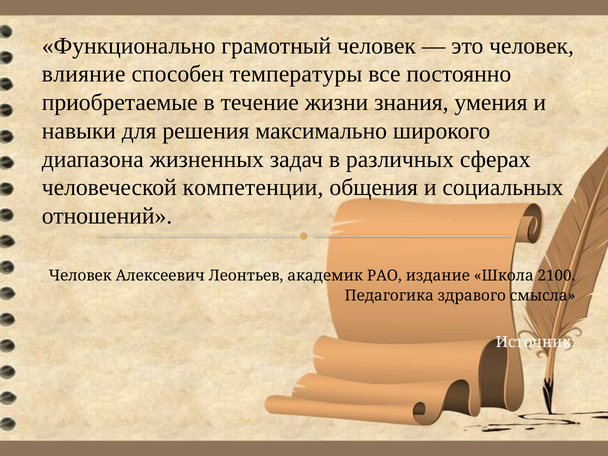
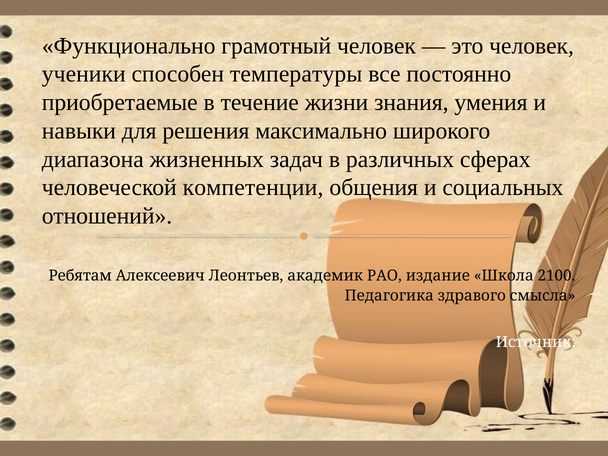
влияние: влияние -> ученики
Человек at (80, 276): Человек -> Ребятам
